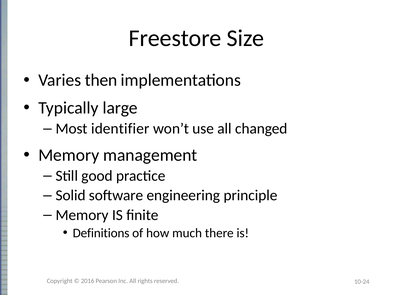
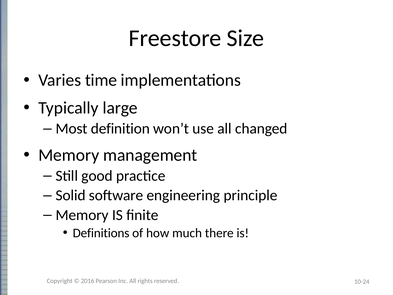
then: then -> time
identifier: identifier -> definition
